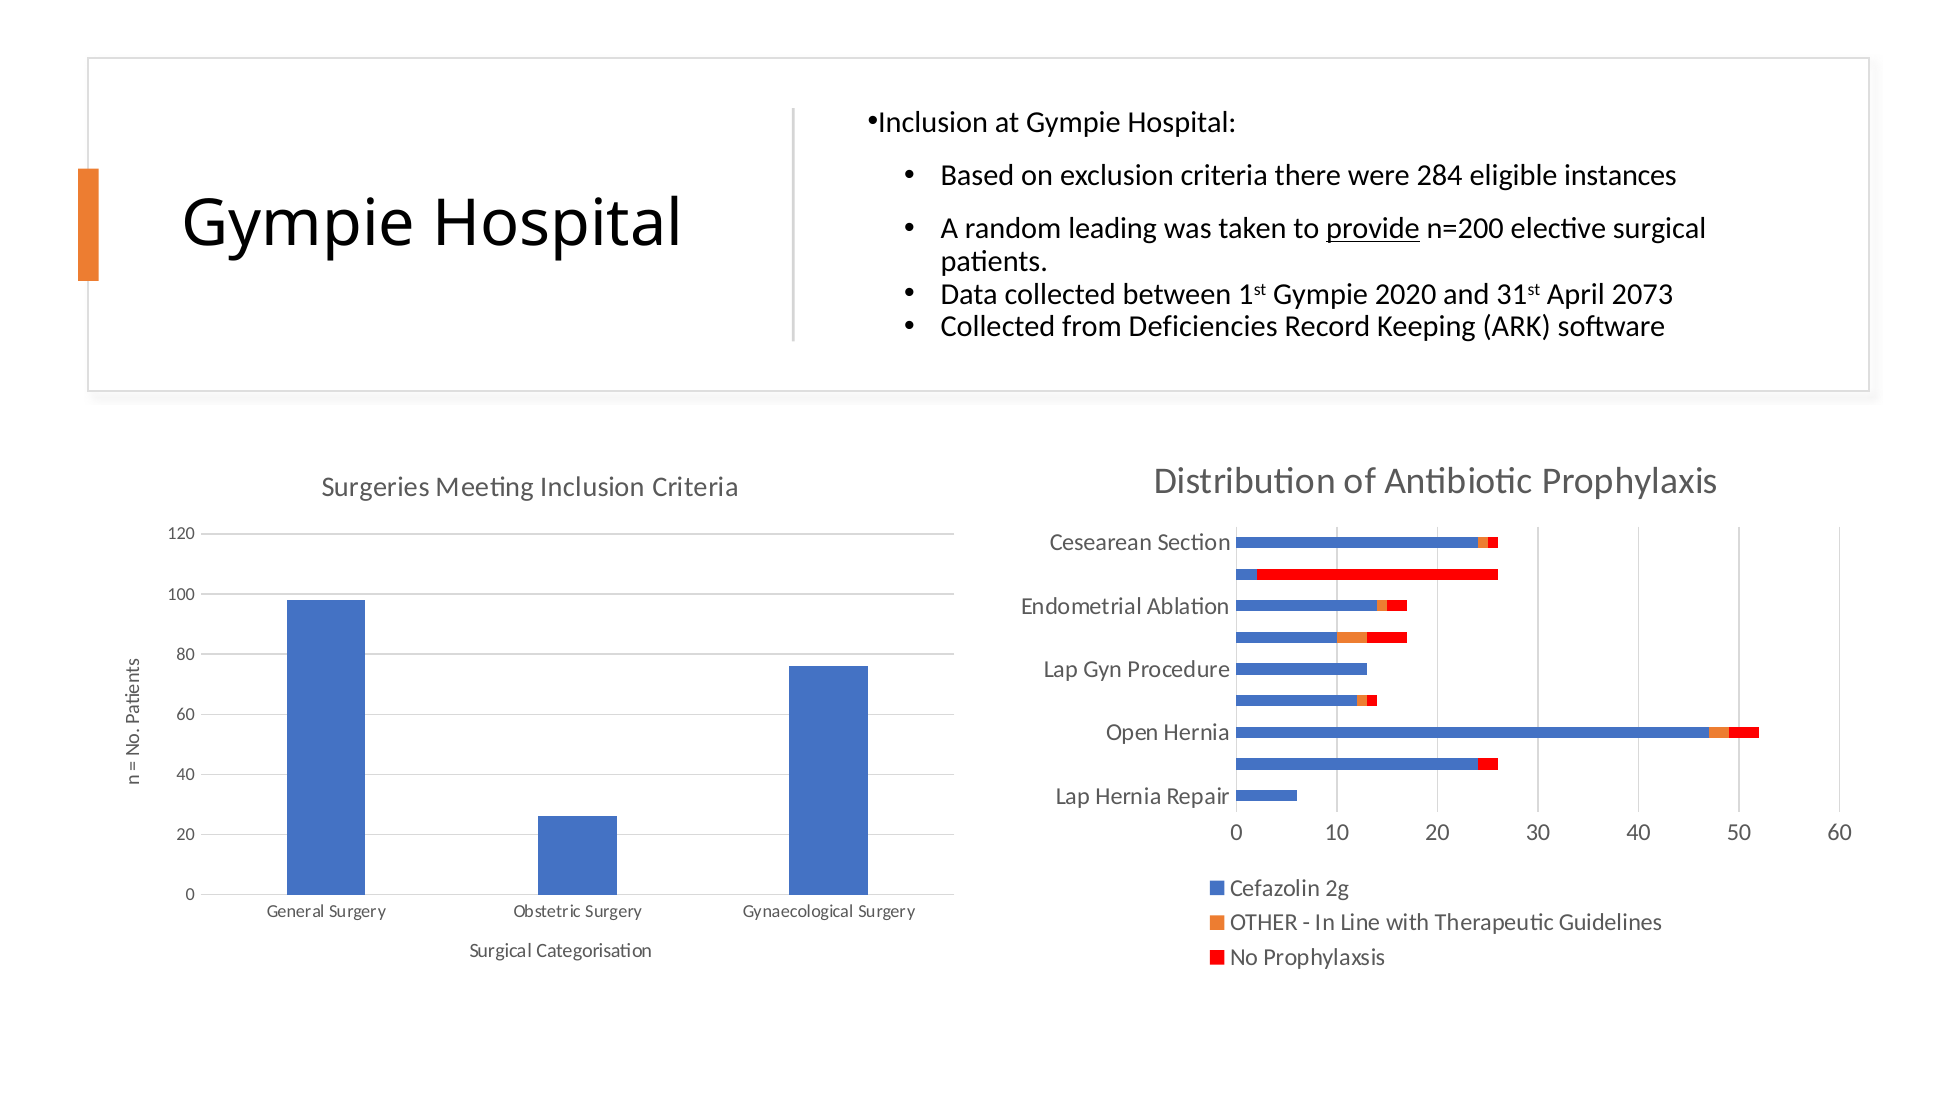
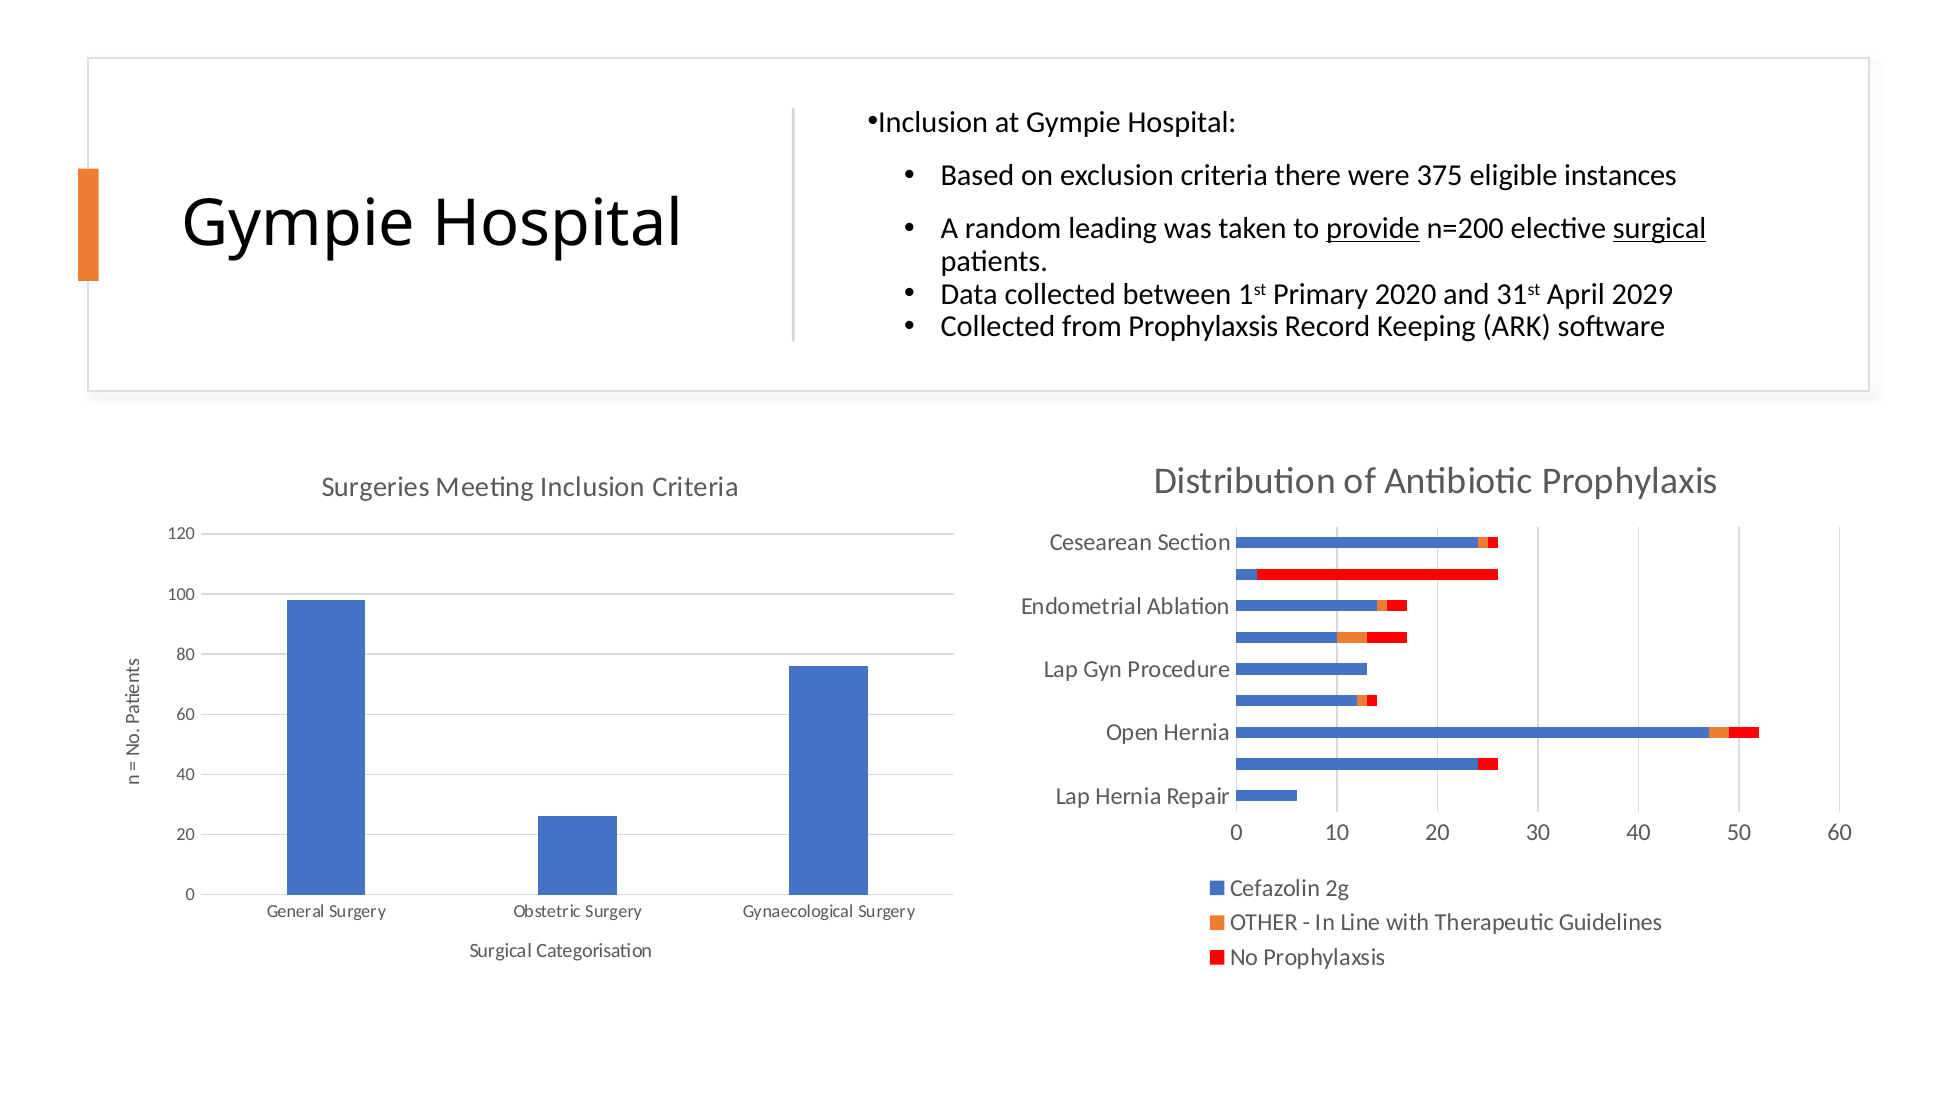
284: 284 -> 375
surgical at (1660, 228) underline: none -> present
1st Gympie: Gympie -> Primary
2073: 2073 -> 2029
from Deficiencies: Deficiencies -> Prophylaxsis
